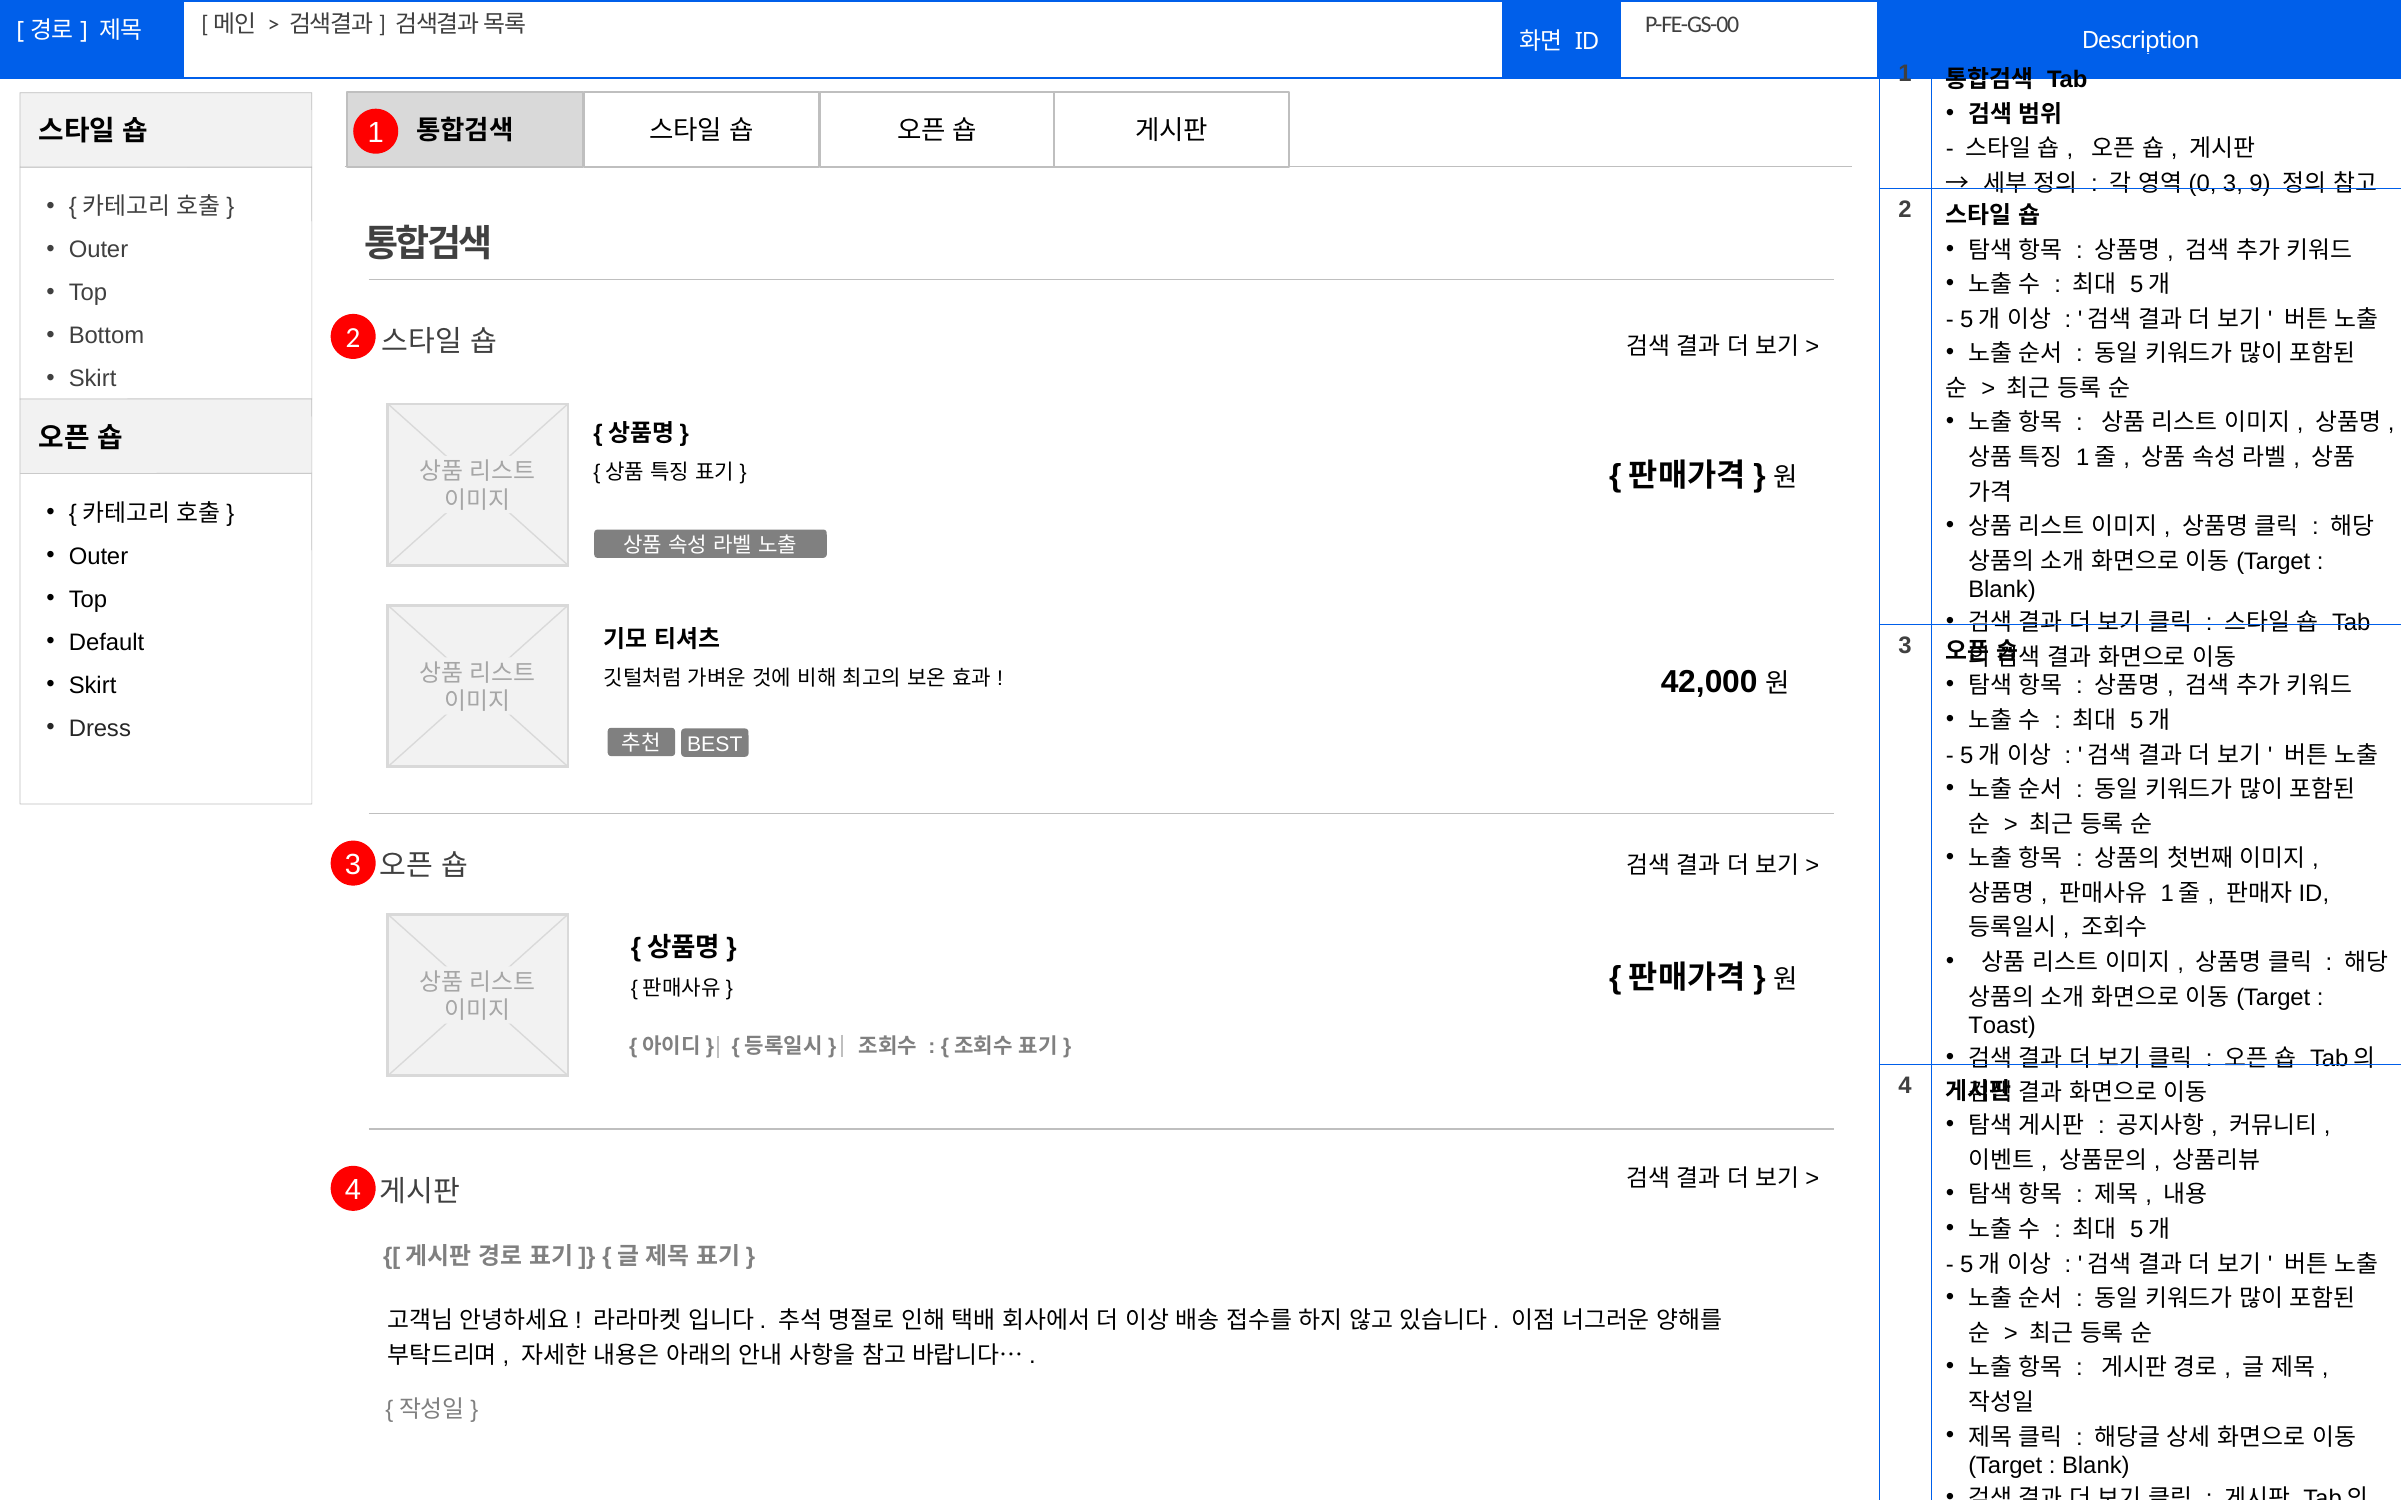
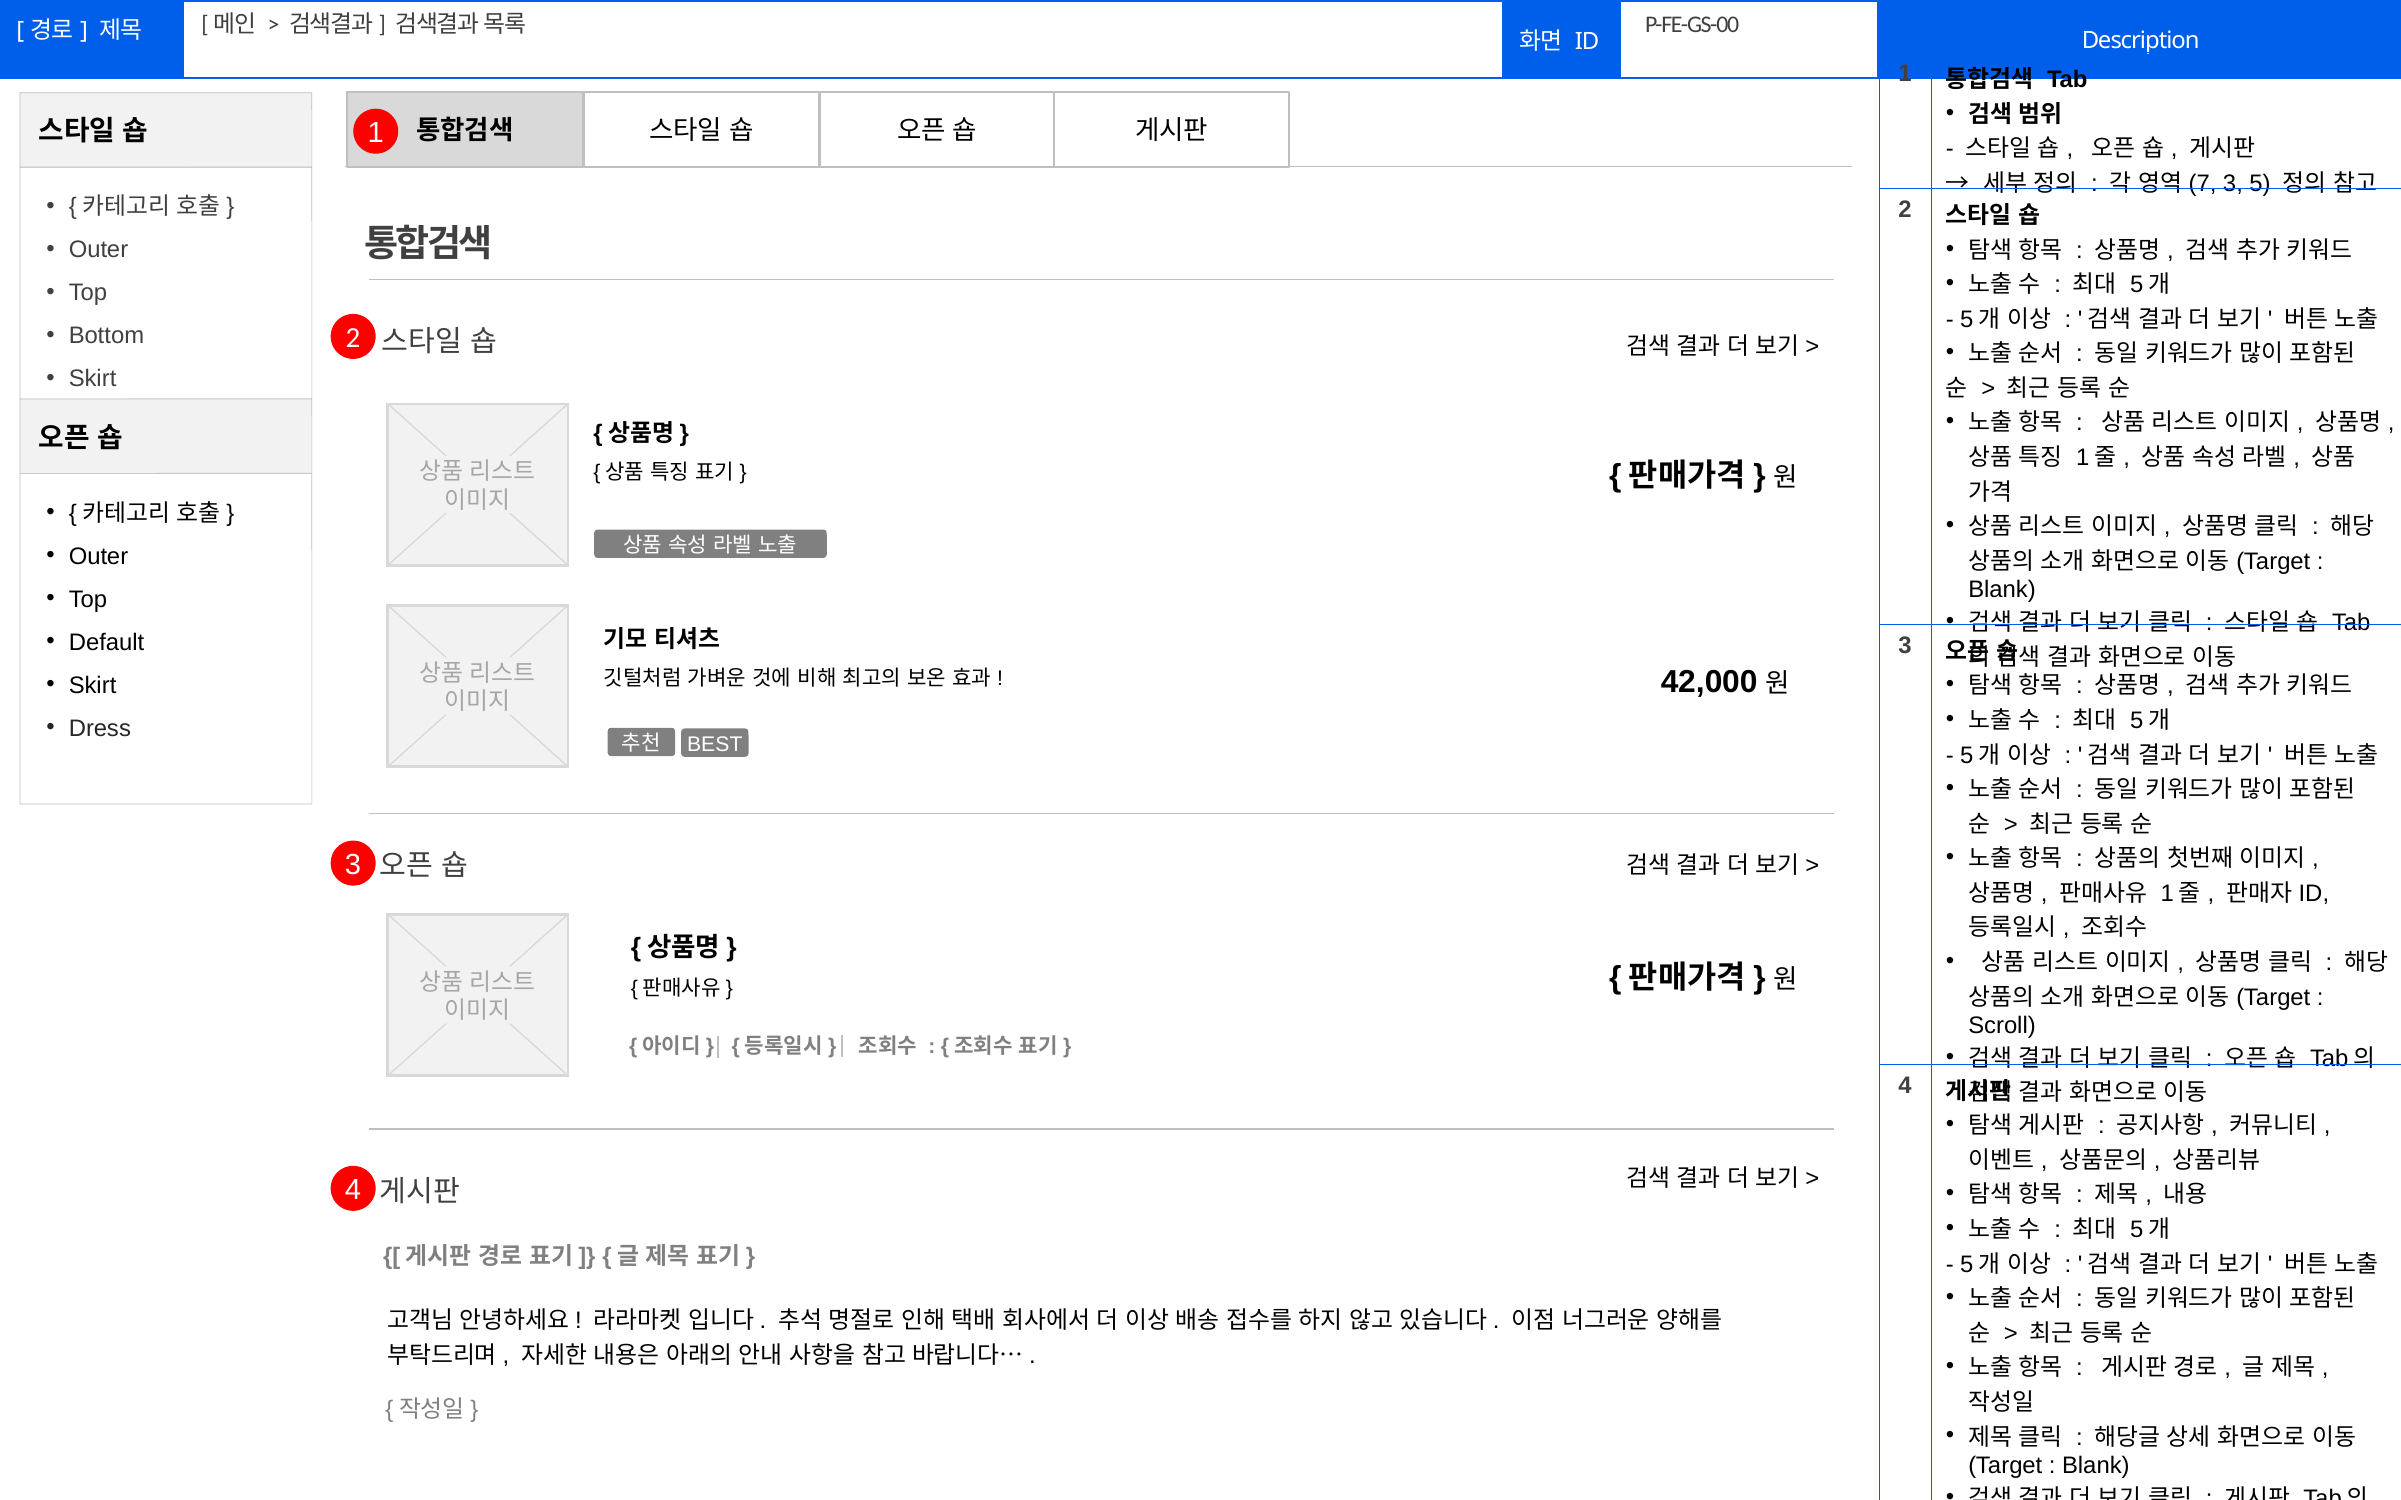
0: 0 -> 7
9: 9 -> 5
Toast: Toast -> Scroll
